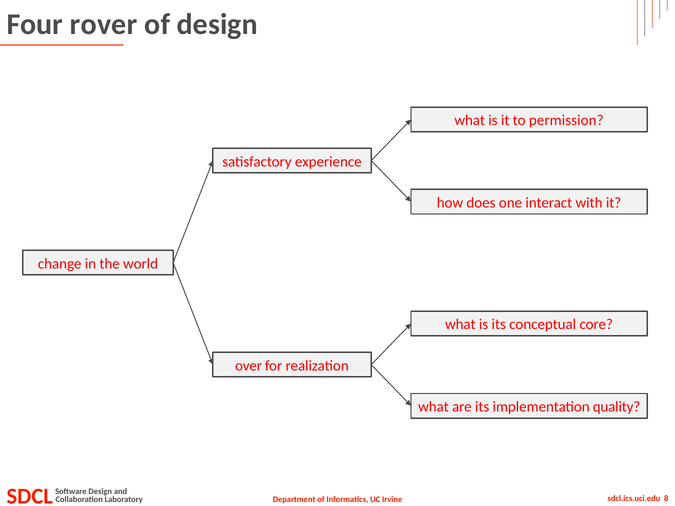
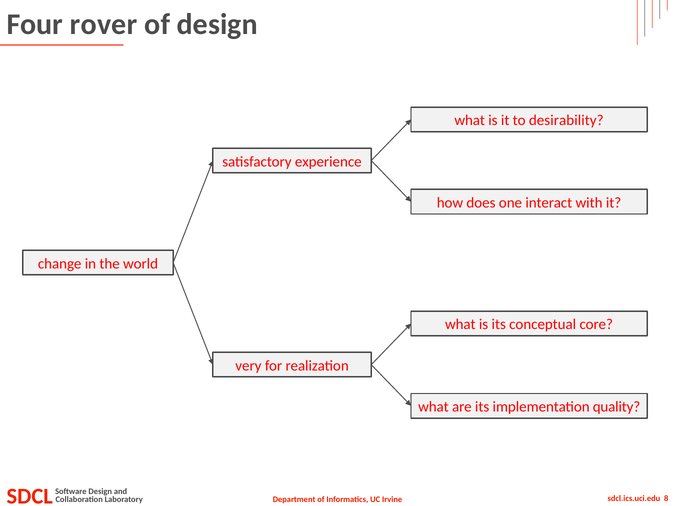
permission: permission -> desirability
over: over -> very
